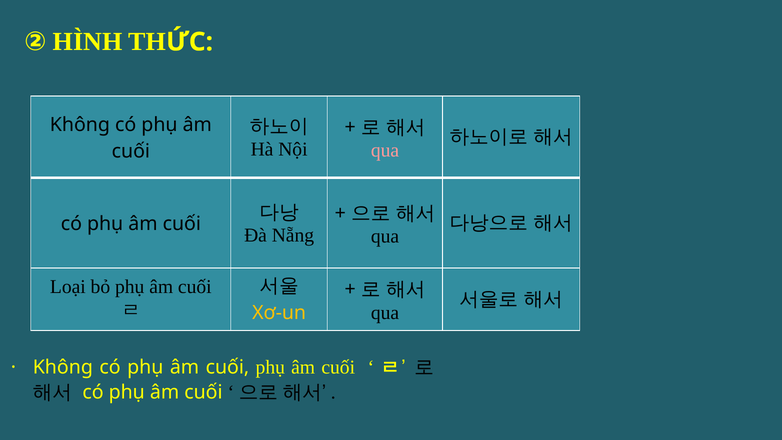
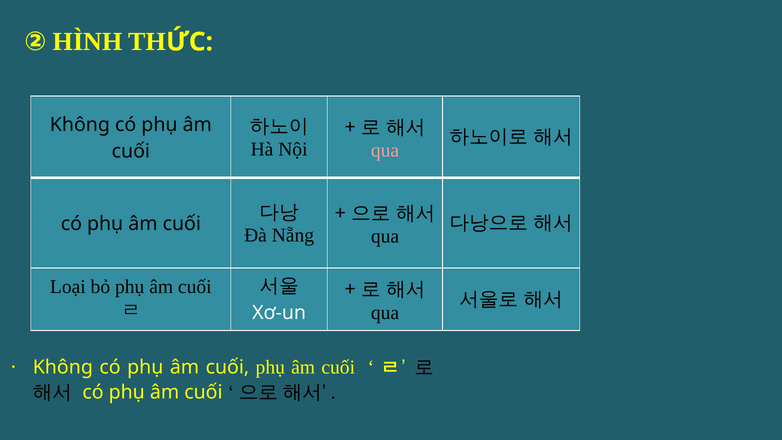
Xơ-un colour: yellow -> white
